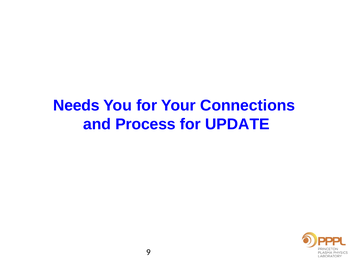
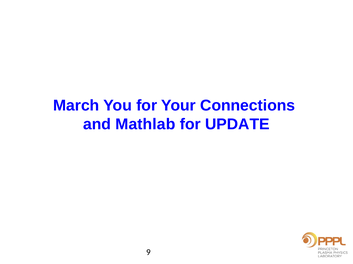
Needs: Needs -> March
Process: Process -> Mathlab
